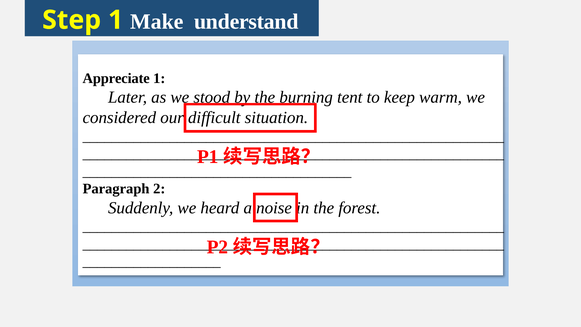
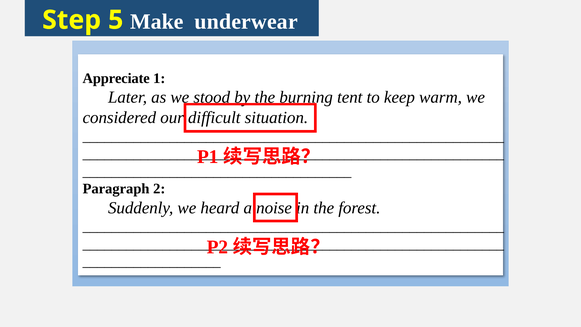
Step 1: 1 -> 5
understand: understand -> underwear
